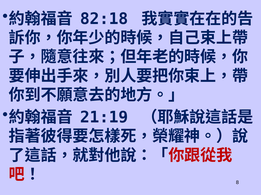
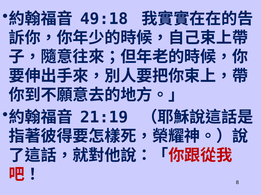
82:18: 82:18 -> 49:18
